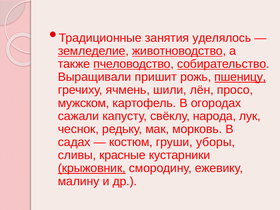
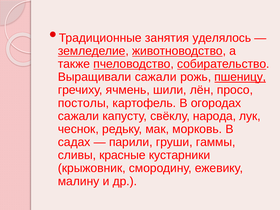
Выращивали пришит: пришит -> сажали
мужском: мужском -> постолы
костюм: костюм -> парили
уборы: уборы -> гаммы
крыжовник underline: present -> none
